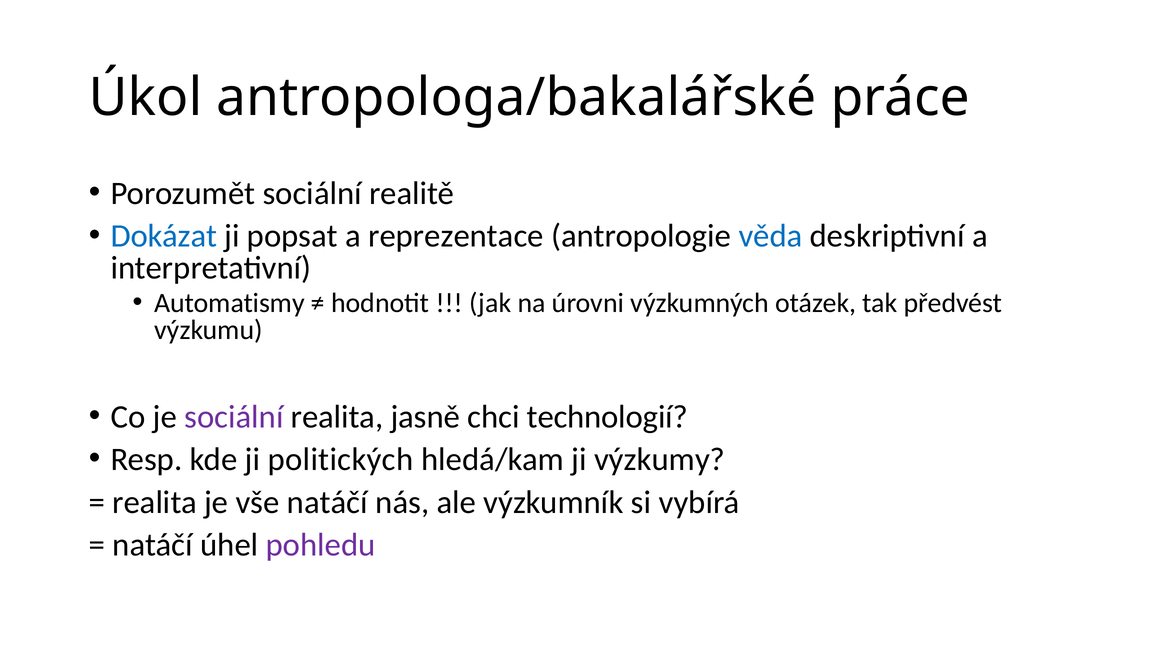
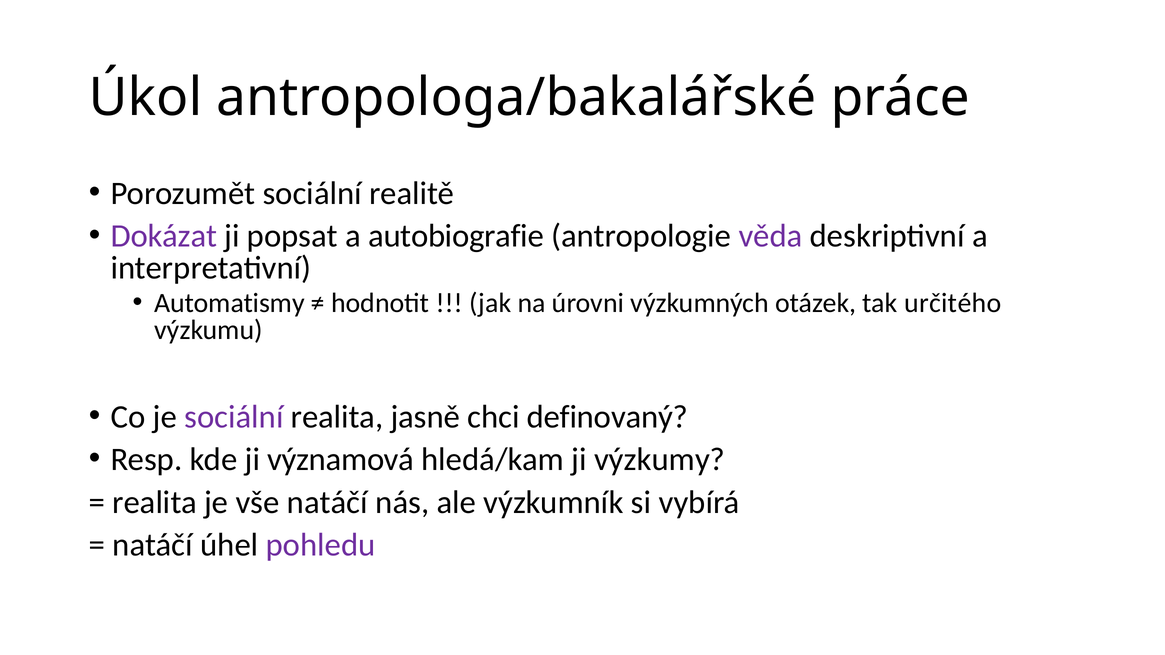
Dokázat colour: blue -> purple
reprezentace: reprezentace -> autobiografie
věda colour: blue -> purple
předvést: předvést -> určitého
technologií: technologií -> definovaný
politických: politických -> významová
